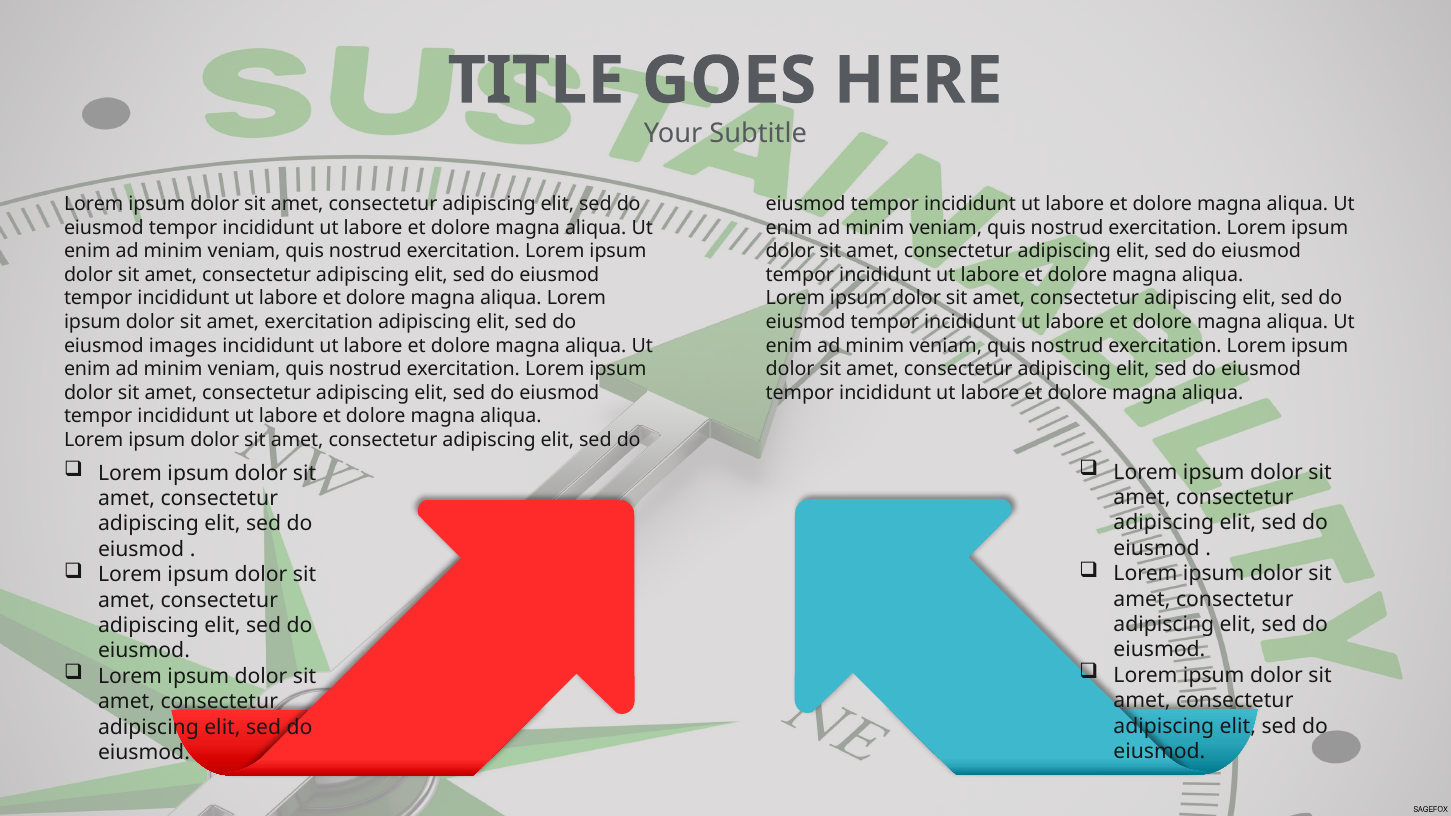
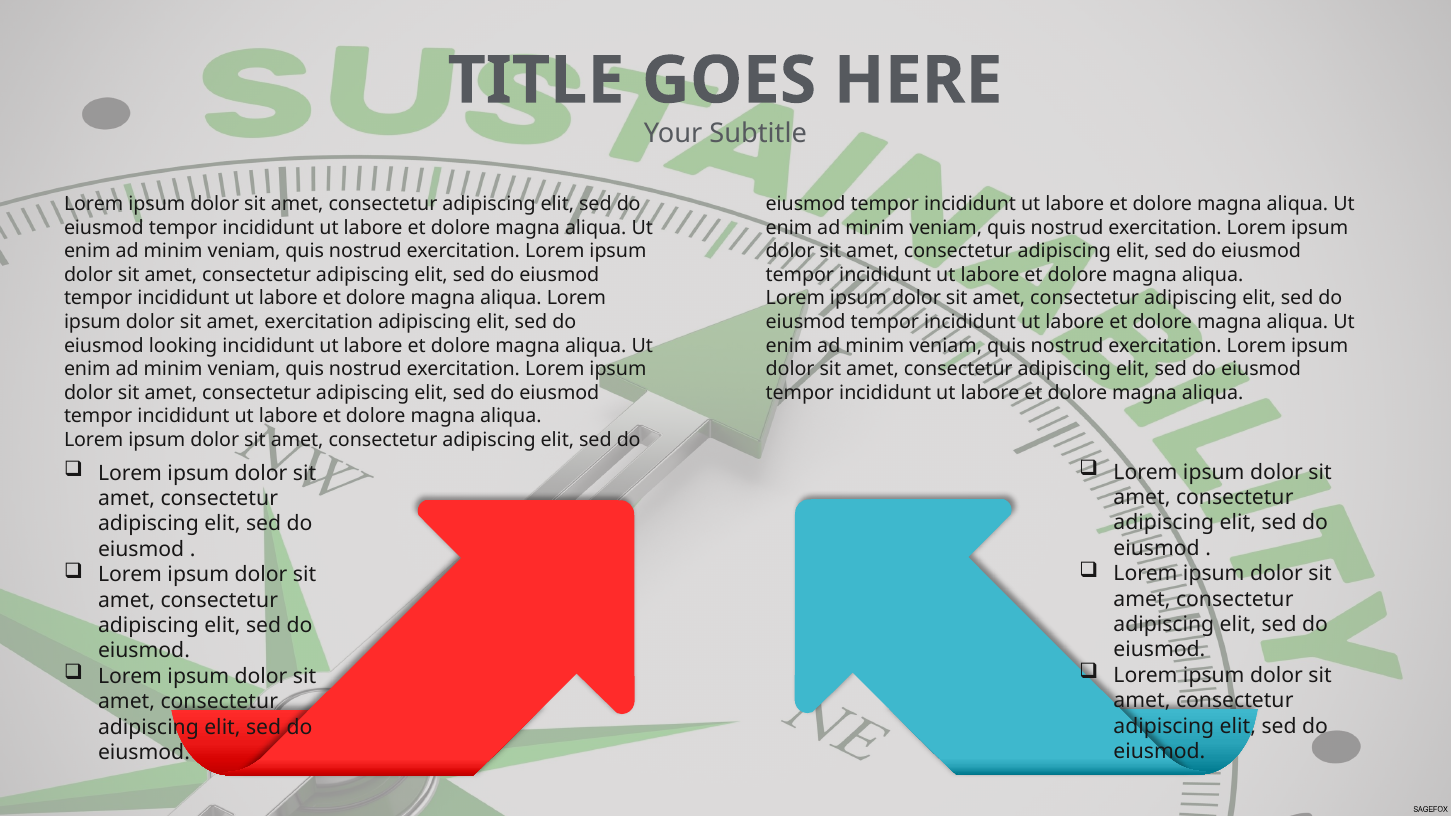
images: images -> looking
